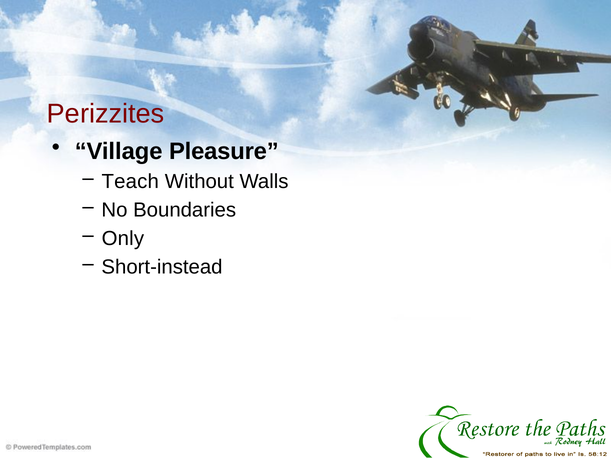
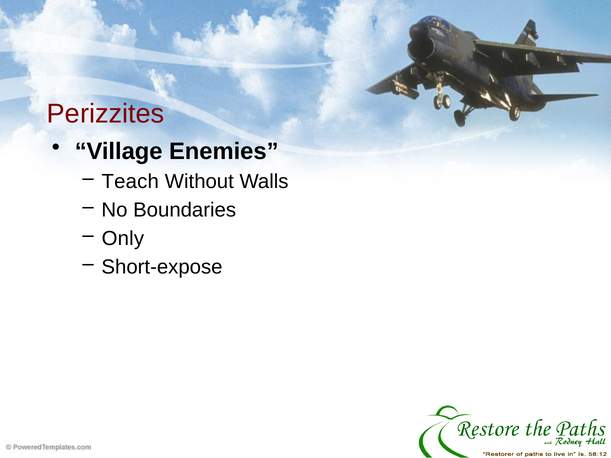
Pleasure: Pleasure -> Enemies
Short-instead: Short-instead -> Short-expose
